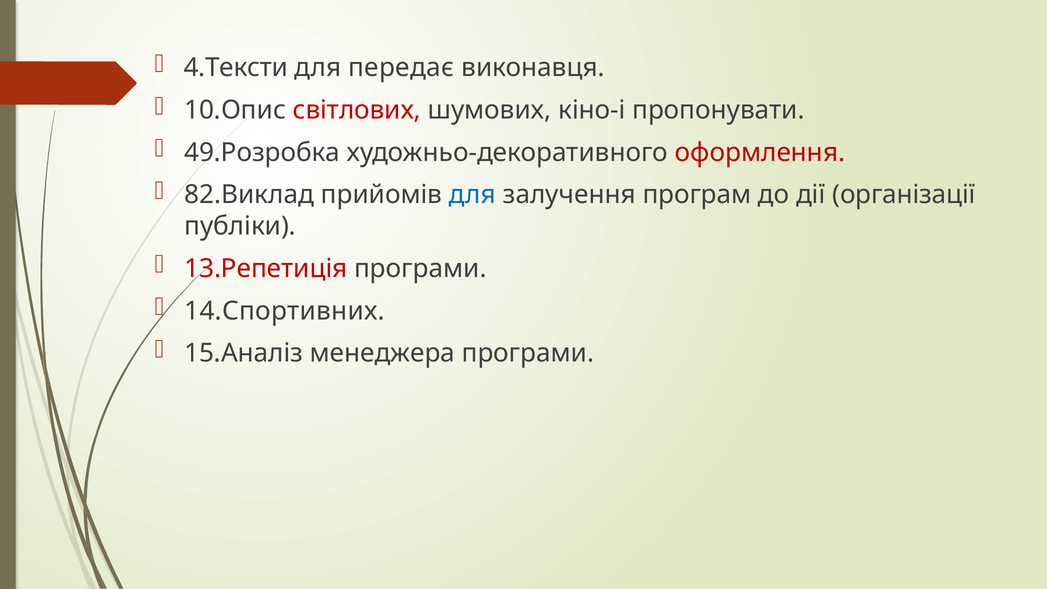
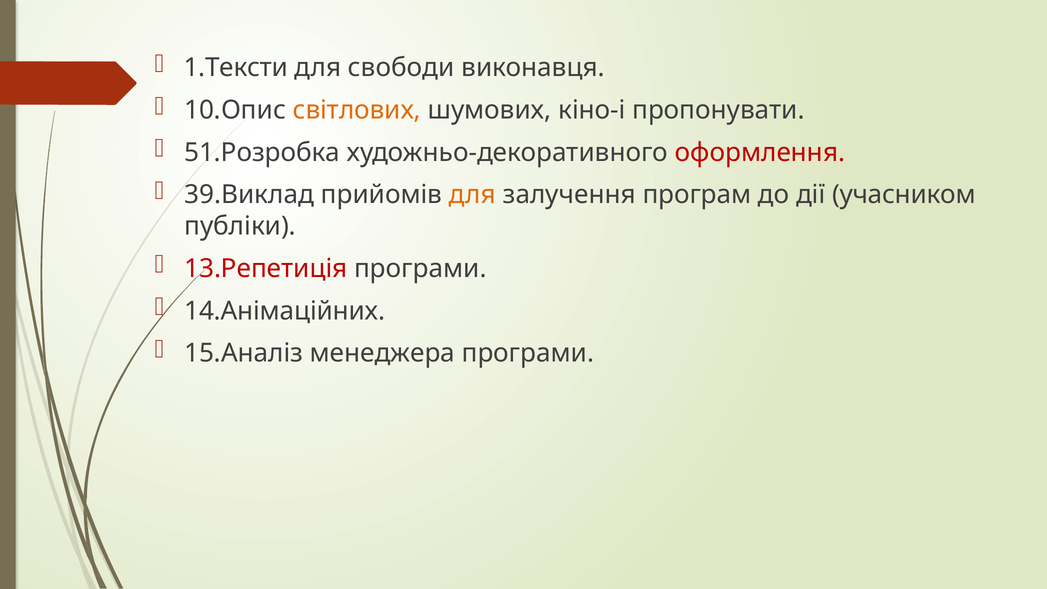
4.Тексти: 4.Тексти -> 1.Тексти
передає: передає -> свободи
світлових colour: red -> orange
49.Розробка: 49.Розробка -> 51.Розробка
82.Виклад: 82.Виклад -> 39.Виклад
для at (472, 195) colour: blue -> orange
організації: організації -> учасником
14.Спортивних: 14.Спортивних -> 14.Анімаційних
